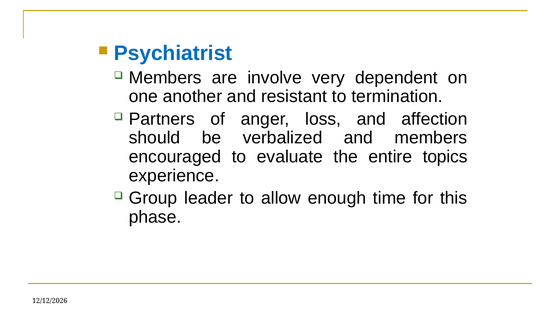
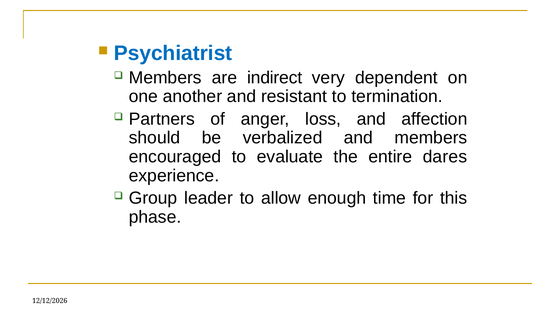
involve: involve -> indirect
topics: topics -> dares
